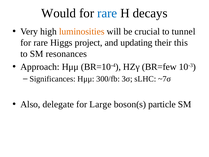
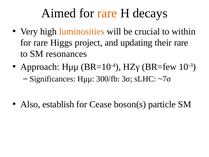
Would: Would -> Aimed
rare at (107, 13) colour: blue -> orange
tunnel: tunnel -> within
their this: this -> rare
delegate: delegate -> establish
Large: Large -> Cease
